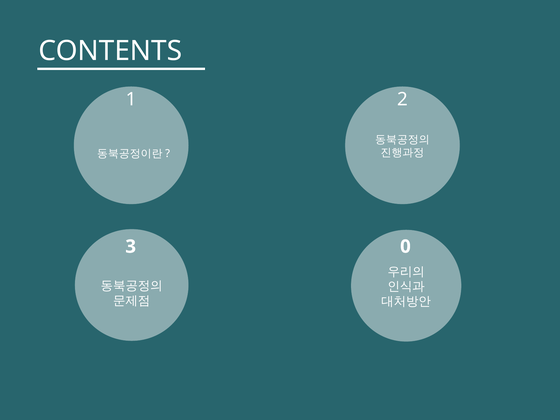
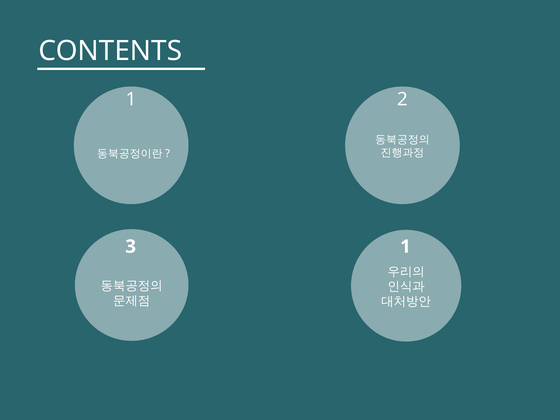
3 0: 0 -> 1
